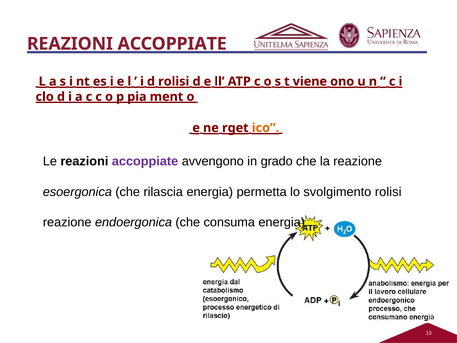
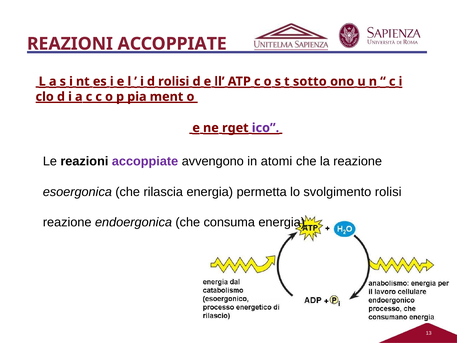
viene: viene -> sotto
ico colour: orange -> purple
grado: grado -> atomi
